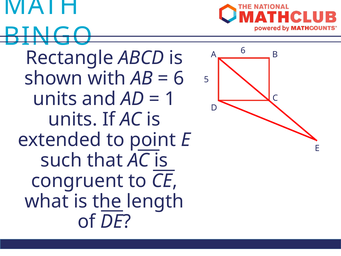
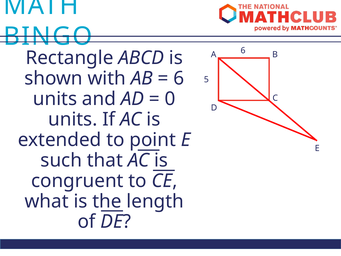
1: 1 -> 0
